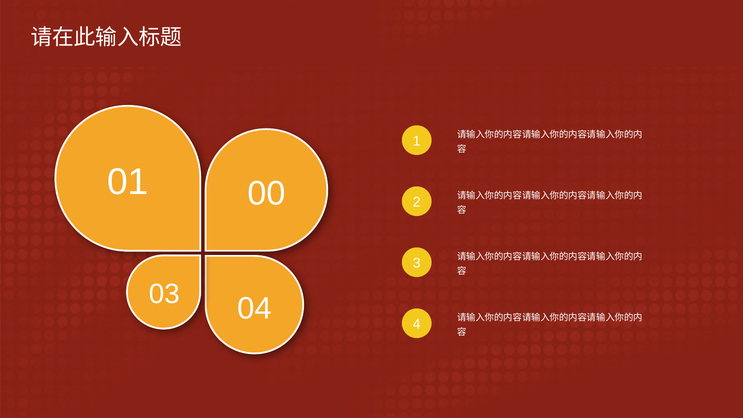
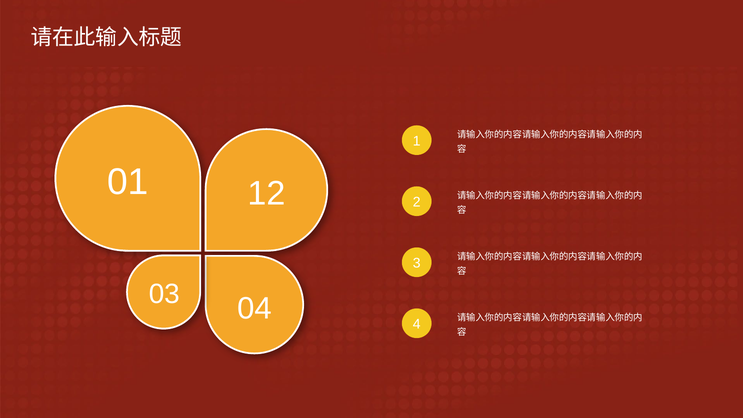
00: 00 -> 12
